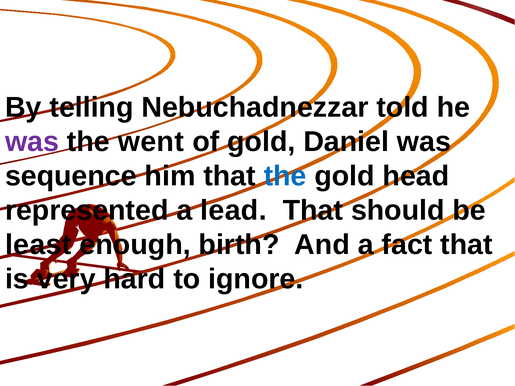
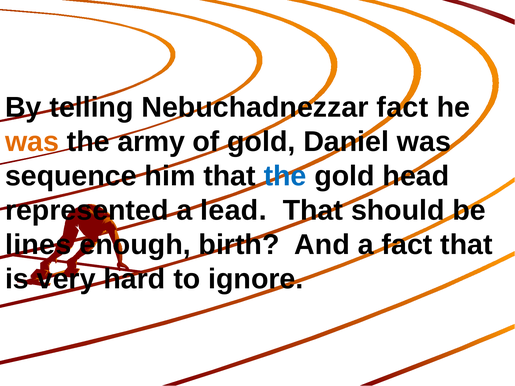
Nebuchadnezzar told: told -> fact
was at (32, 142) colour: purple -> orange
went: went -> army
least: least -> lines
